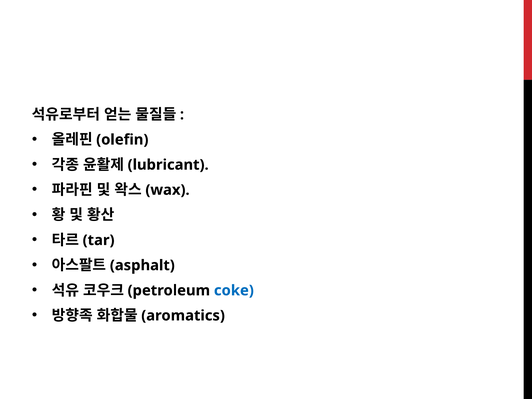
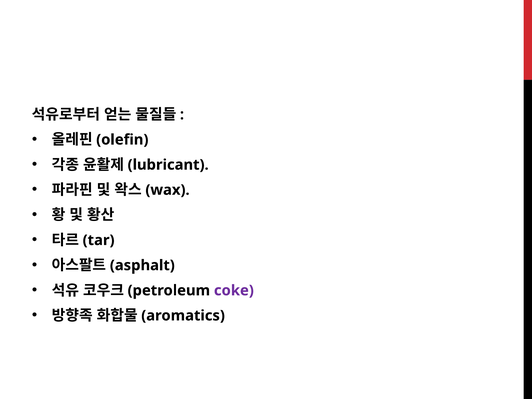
coke colour: blue -> purple
